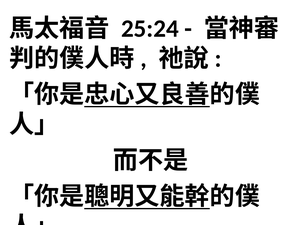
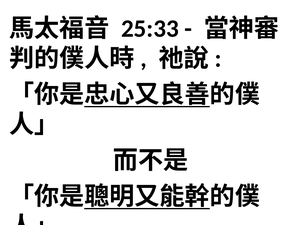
25:24: 25:24 -> 25:33
